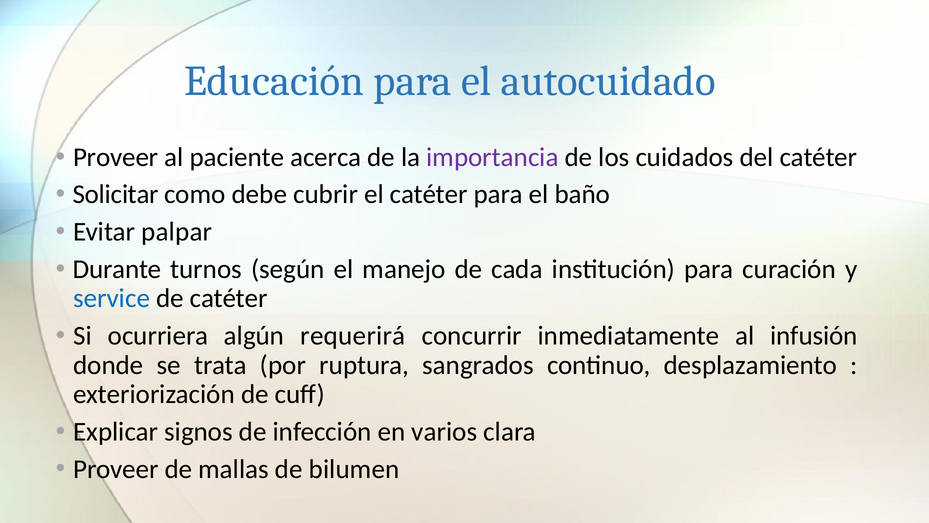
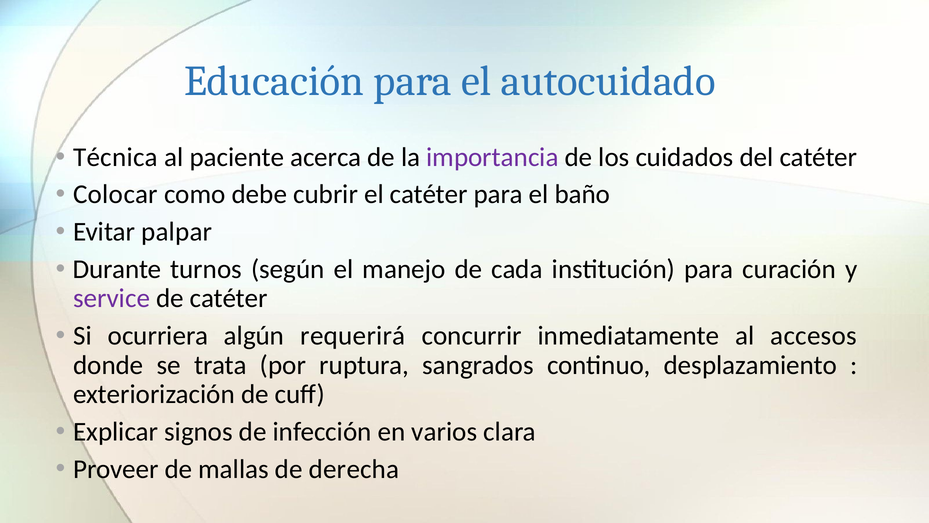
Proveer at (116, 157): Proveer -> Técnica
Solicitar: Solicitar -> Colocar
service colour: blue -> purple
infusión: infusión -> accesos
bilumen: bilumen -> derecha
